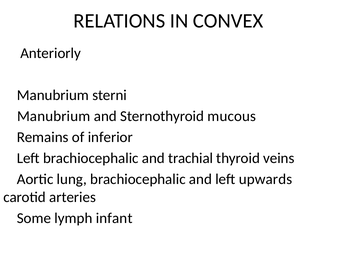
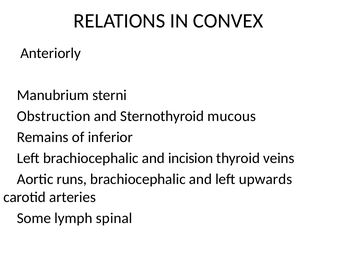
Manubrium at (54, 116): Manubrium -> Obstruction
trachial: trachial -> incision
lung: lung -> runs
infant: infant -> spinal
